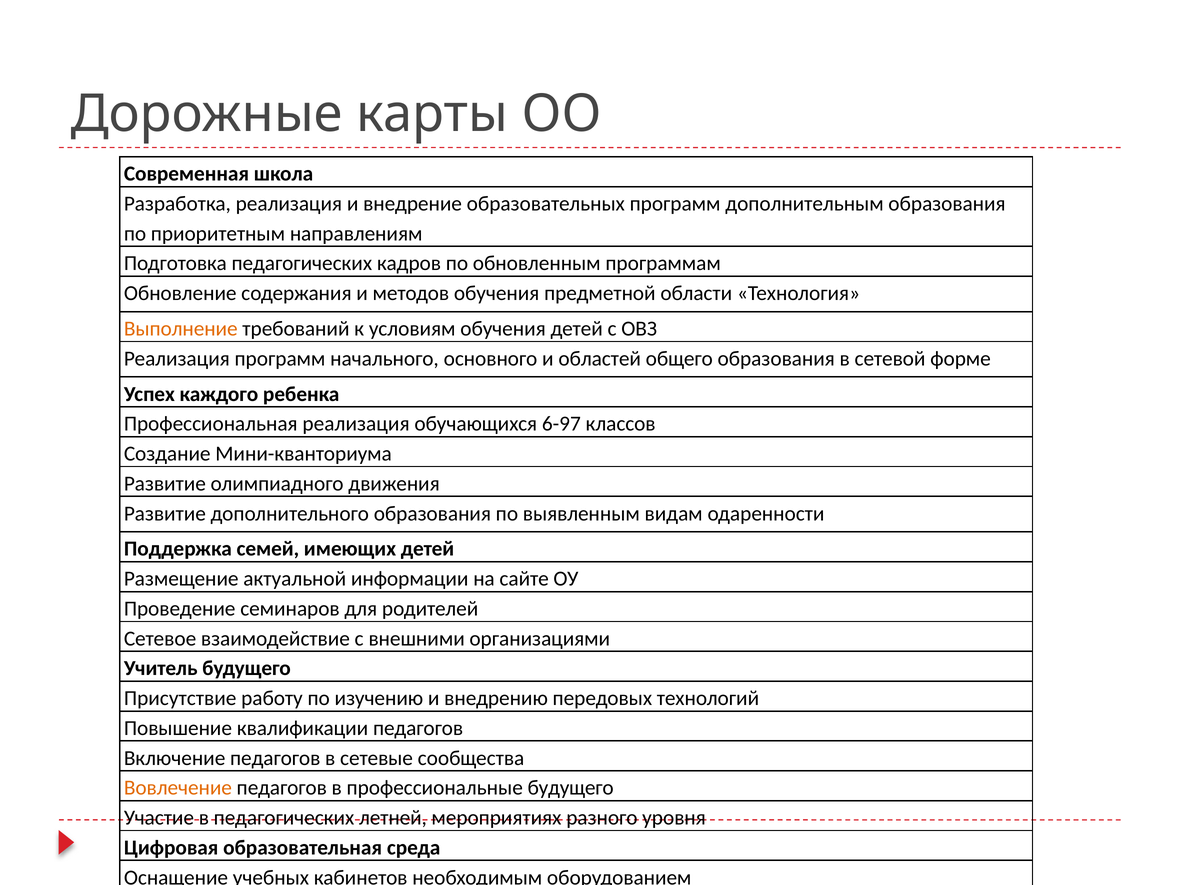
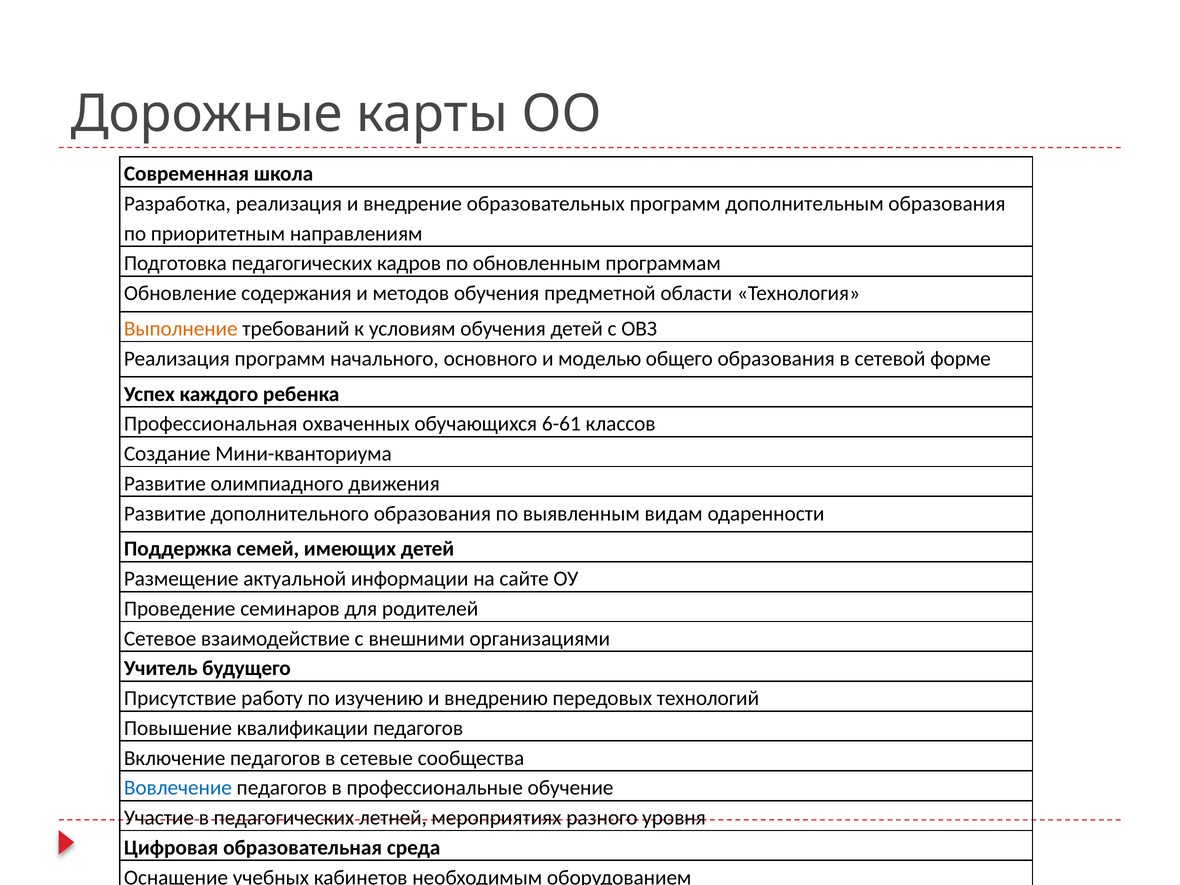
областей: областей -> моделью
Профессиональная реализация: реализация -> охваченных
6-97: 6-97 -> 6-61
Вовлечение colour: orange -> blue
профессиональные будущего: будущего -> обучение
